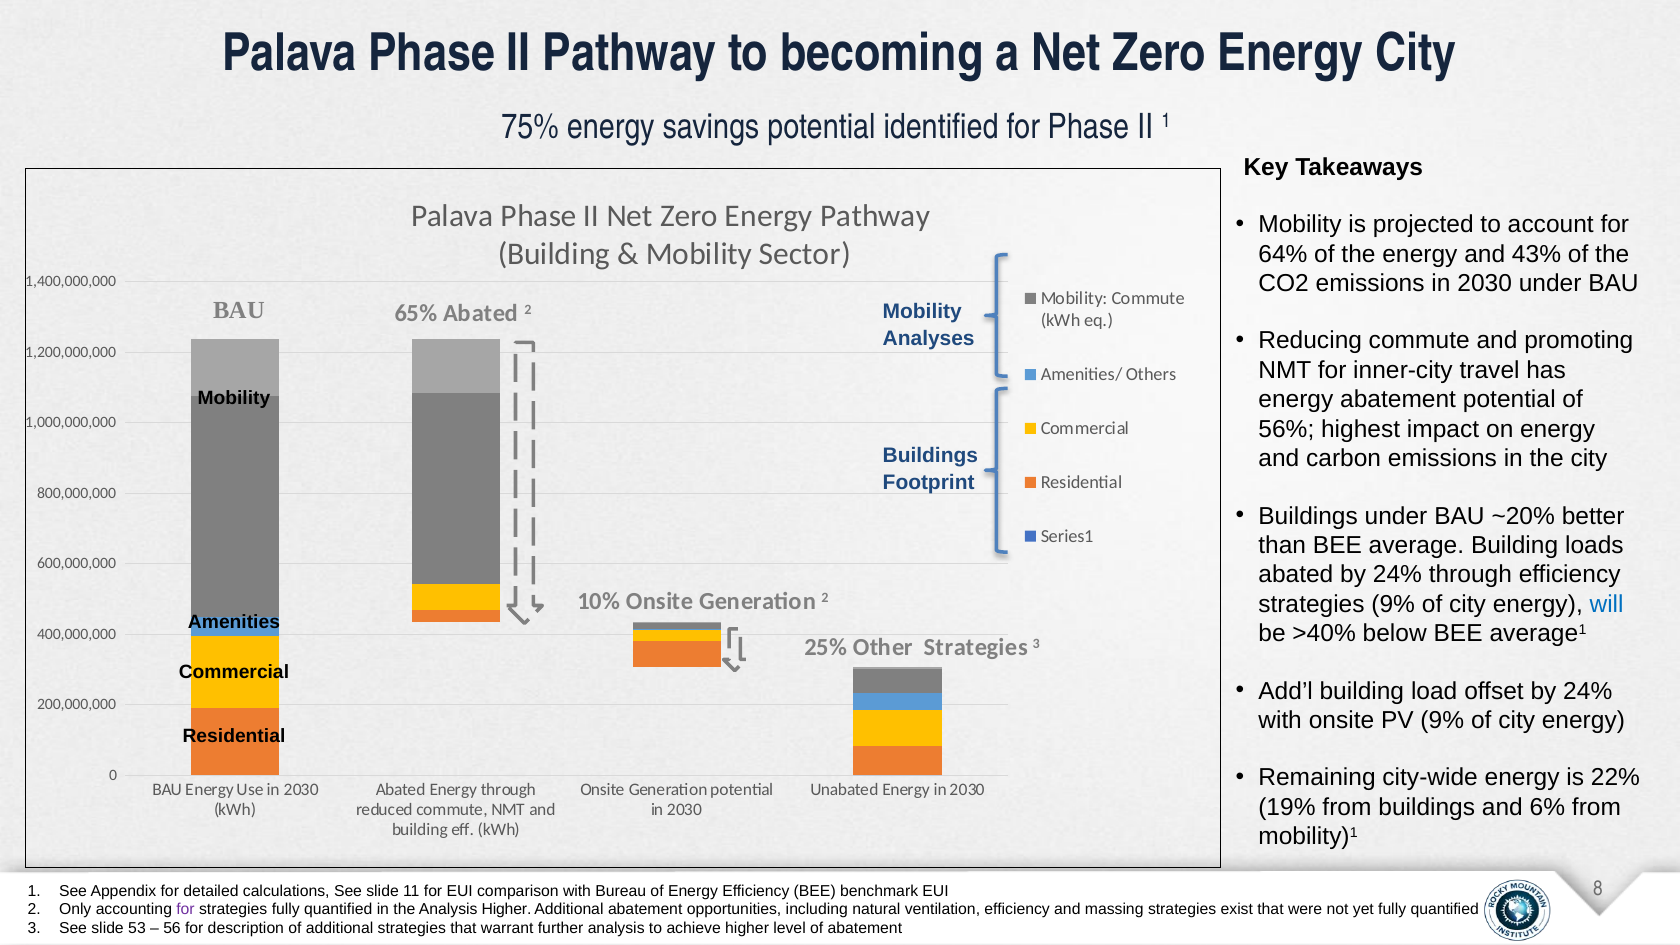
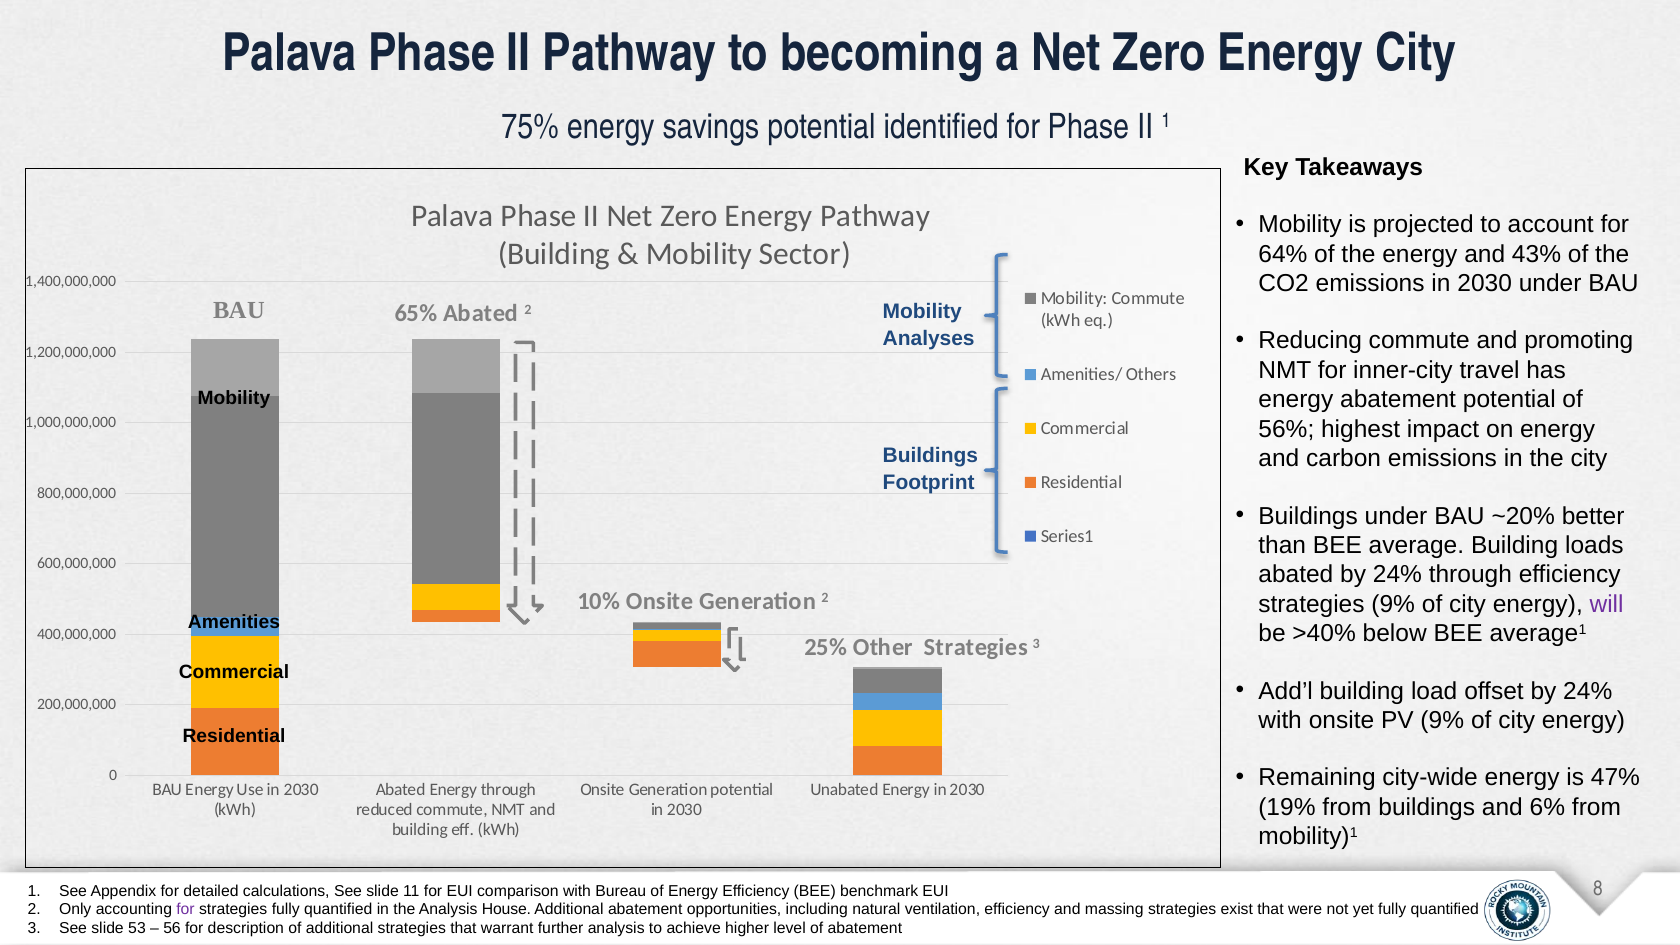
will colour: blue -> purple
22%: 22% -> 47%
Analysis Higher: Higher -> House
